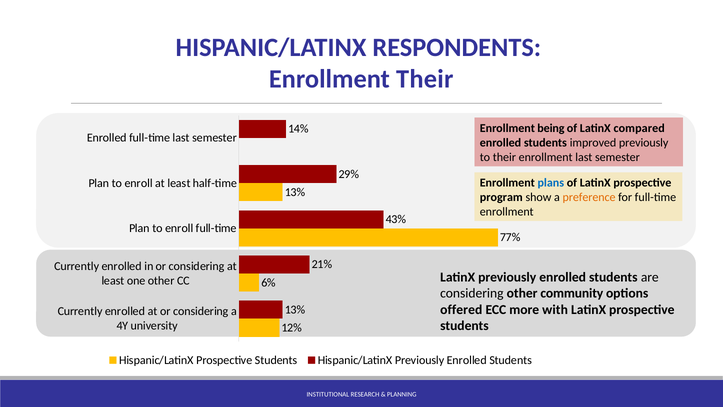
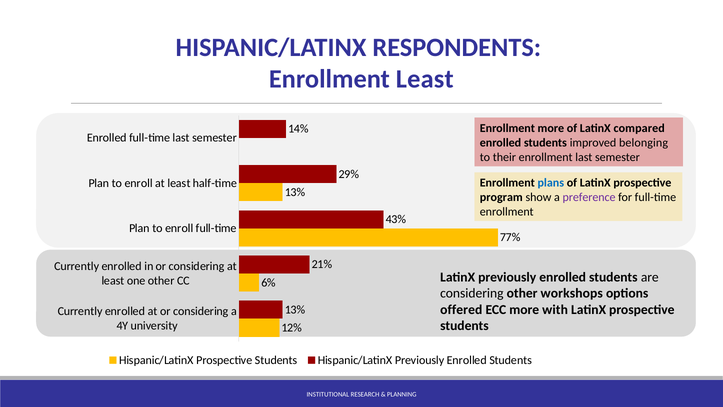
Enrollment Their: Their -> Least
Enrollment being: being -> more
improved previously: previously -> belonging
preference colour: orange -> purple
community: community -> workshops
